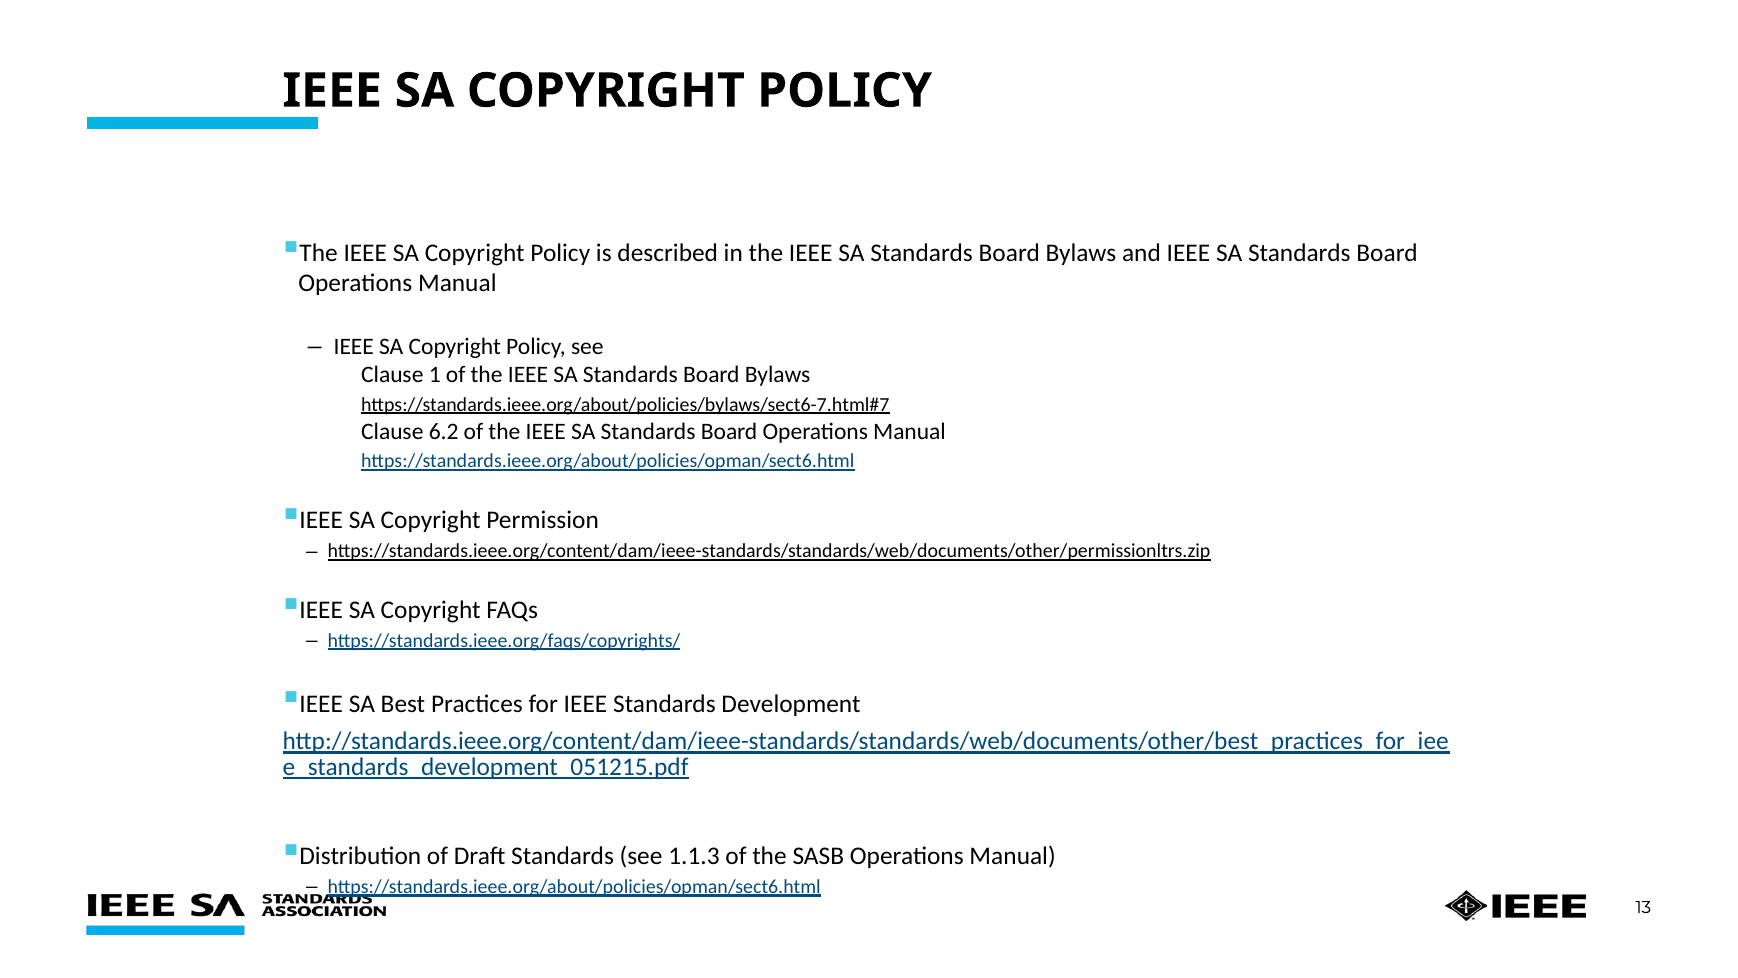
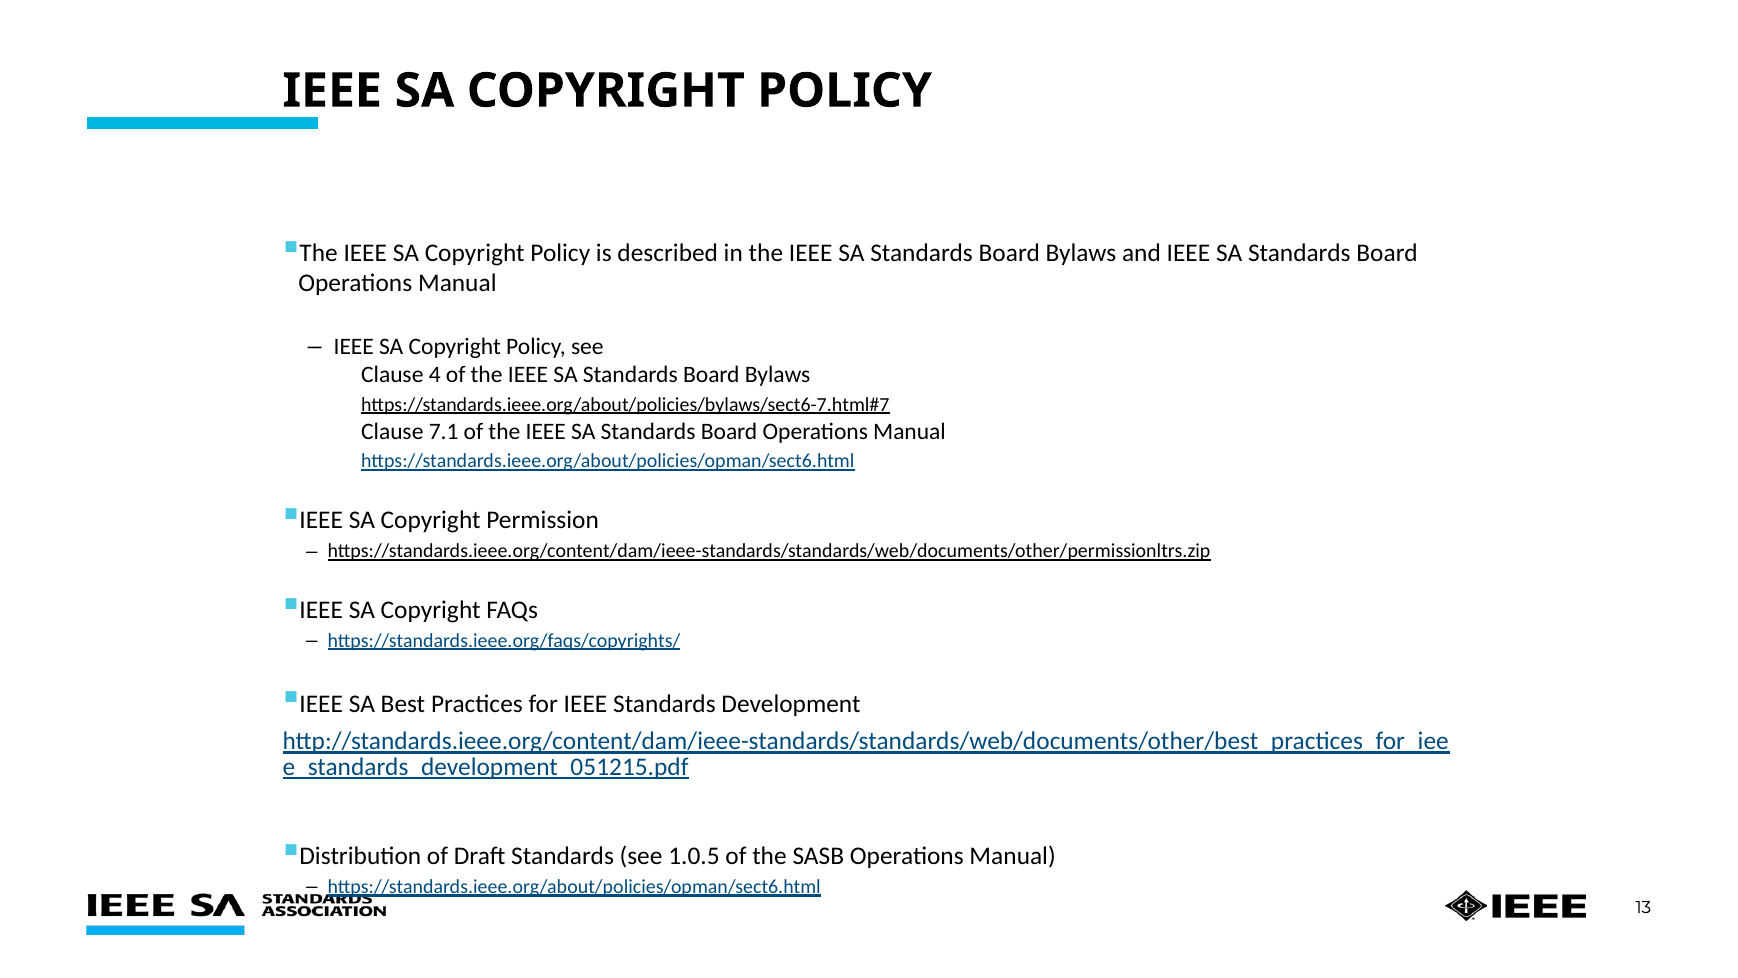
1: 1 -> 4
6.2: 6.2 -> 7.1
1.1.3: 1.1.3 -> 1.0.5
